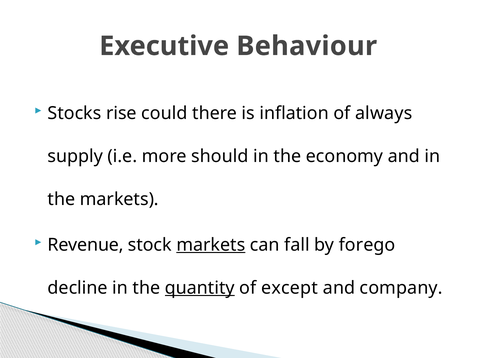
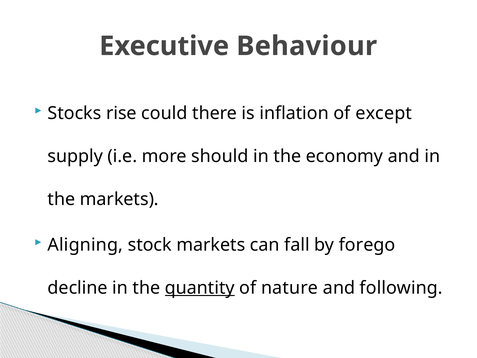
always: always -> except
Revenue: Revenue -> Aligning
markets at (211, 245) underline: present -> none
except: except -> nature
company: company -> following
